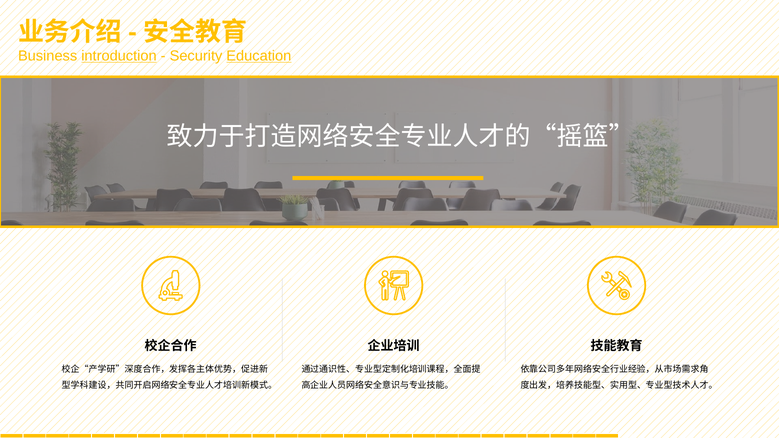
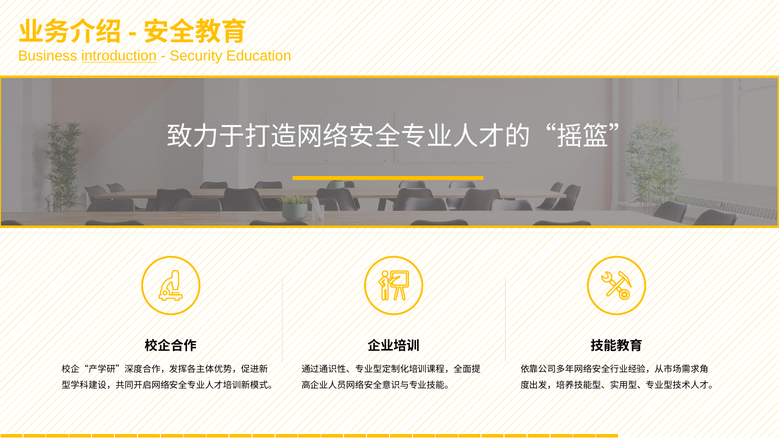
Education underline: present -> none
